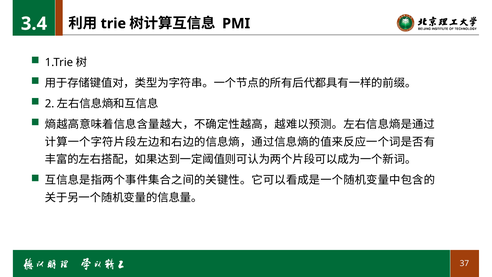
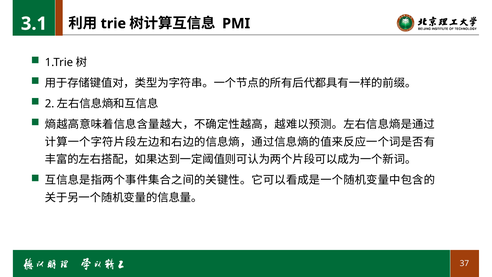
3.4: 3.4 -> 3.1
